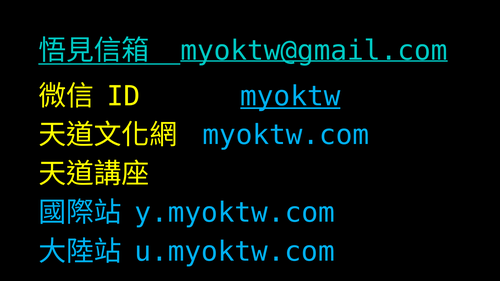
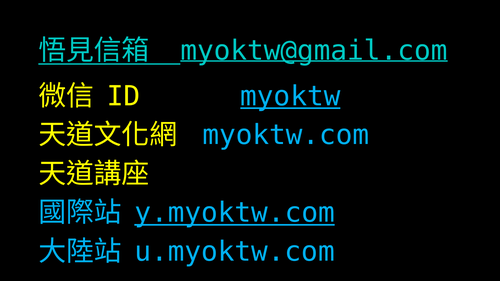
y.myoktw.com underline: none -> present
